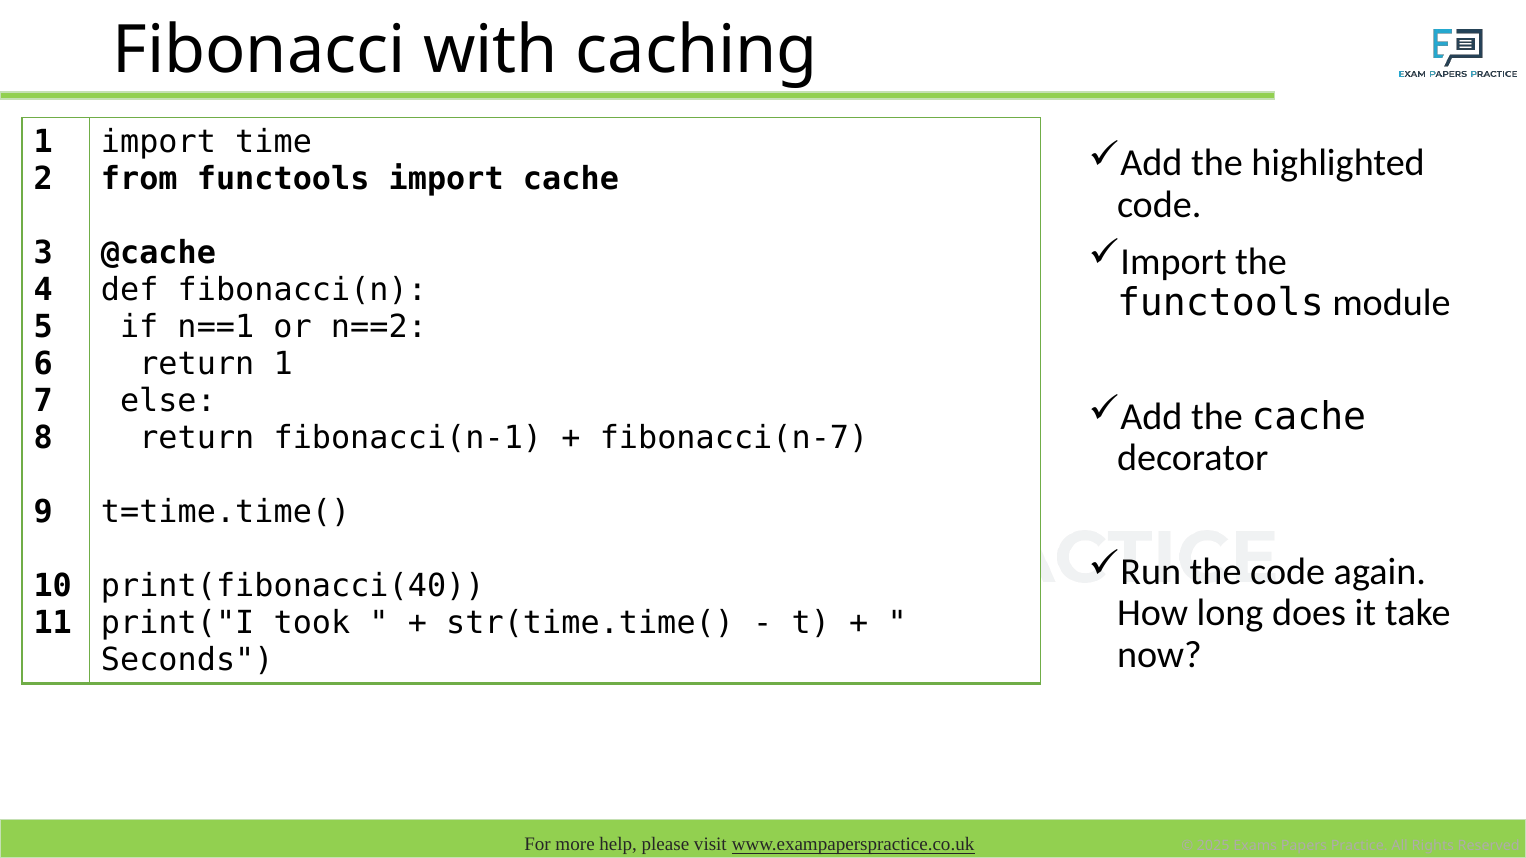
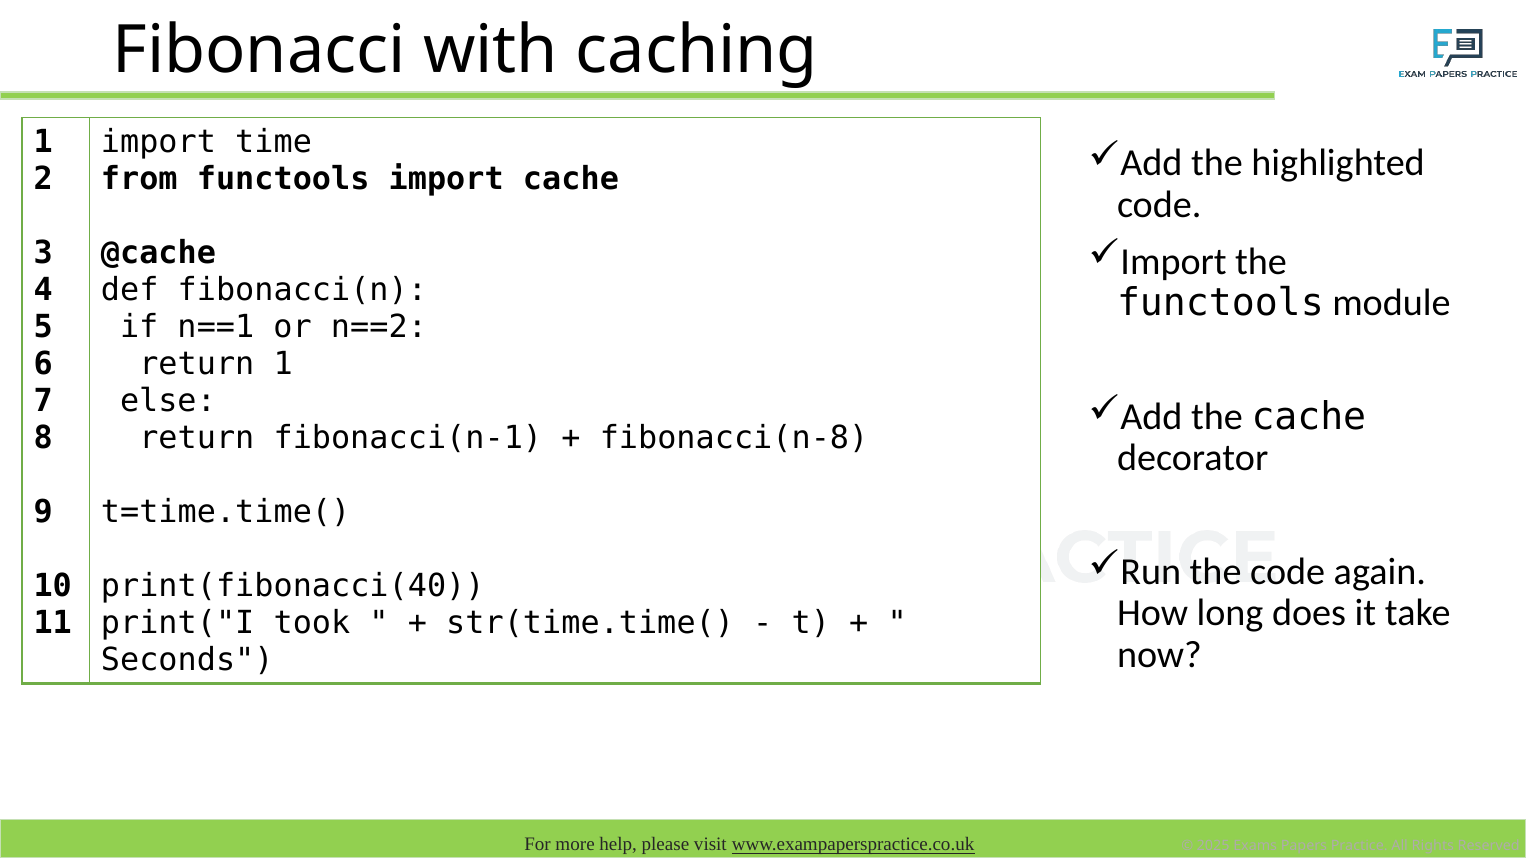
fibonacci(n-7: fibonacci(n-7 -> fibonacci(n-8
